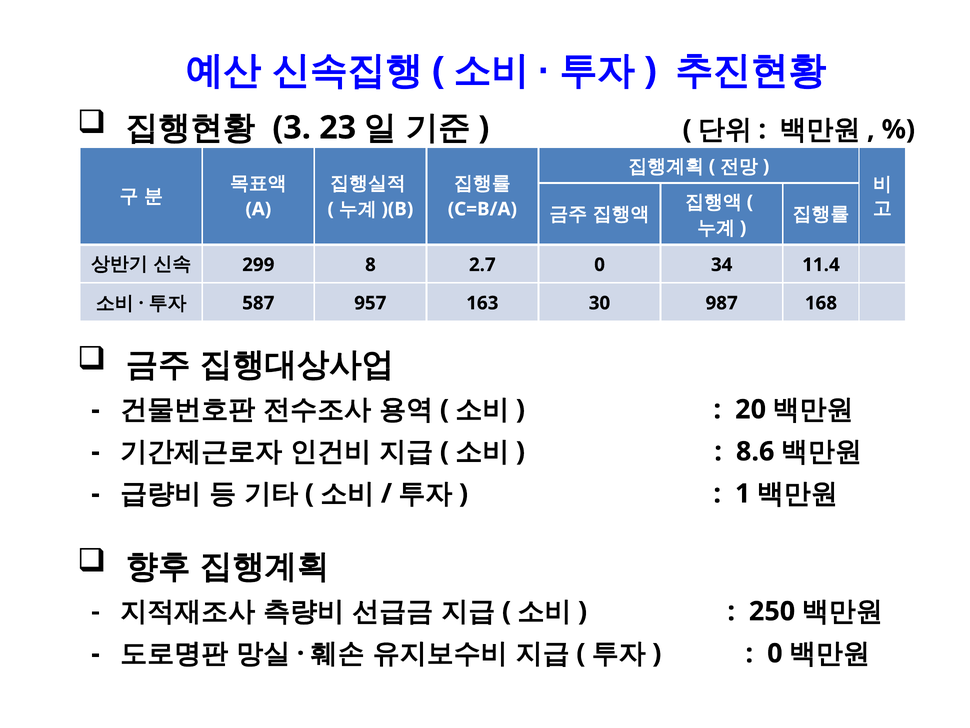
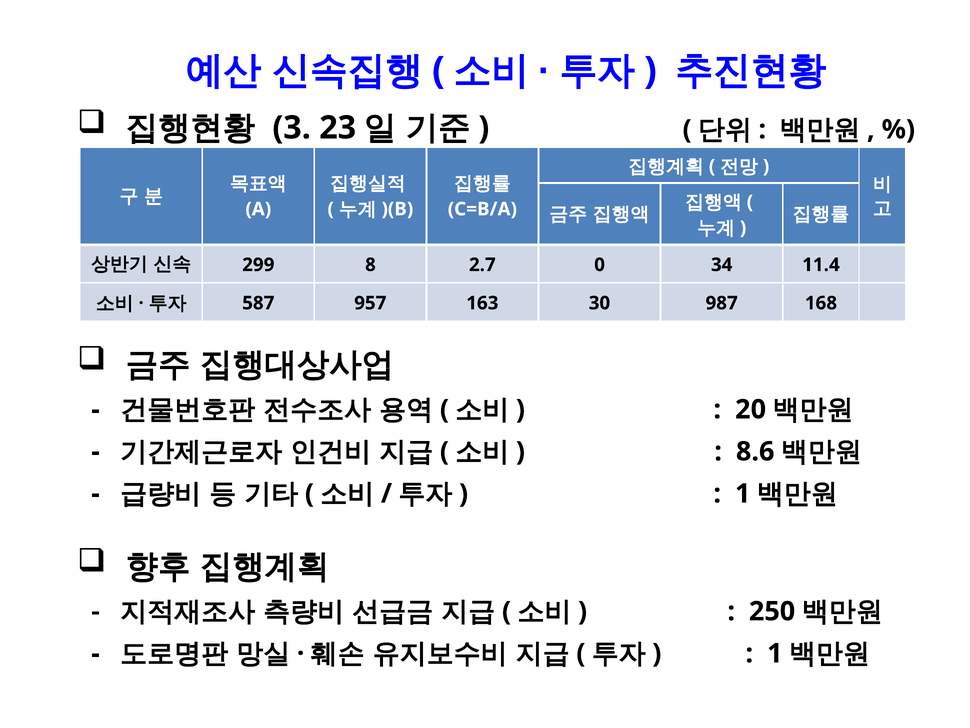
0 at (775, 653): 0 -> 1
